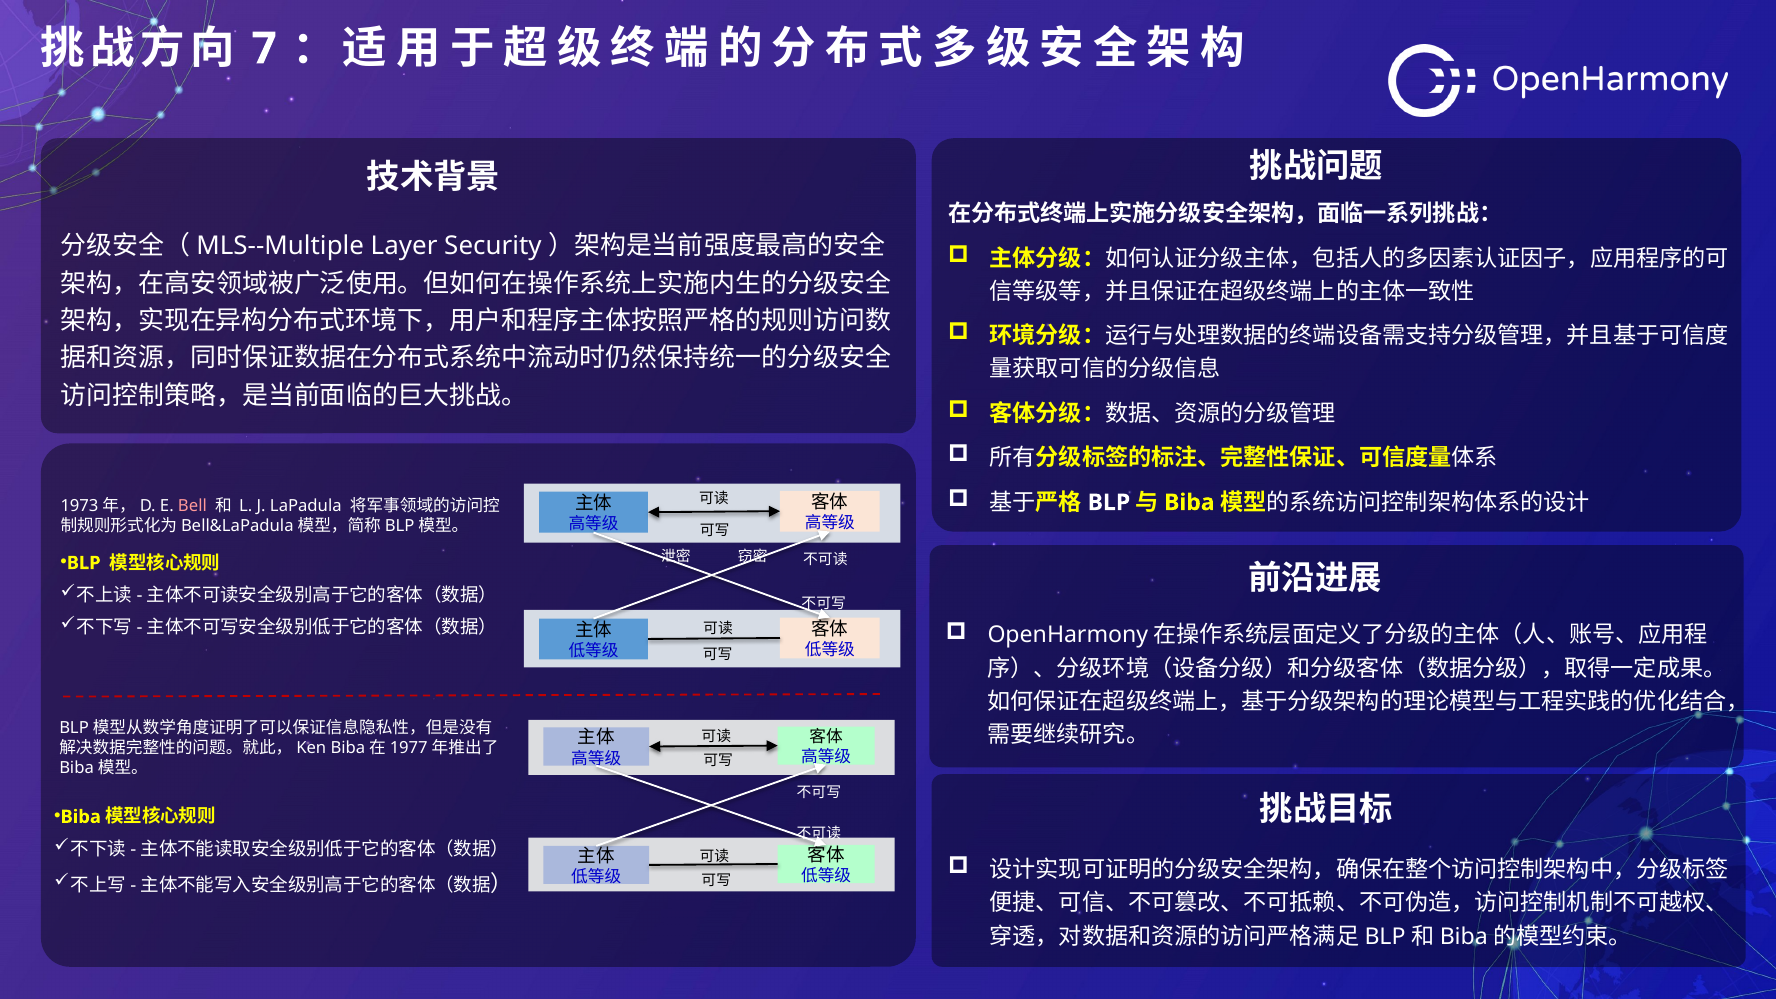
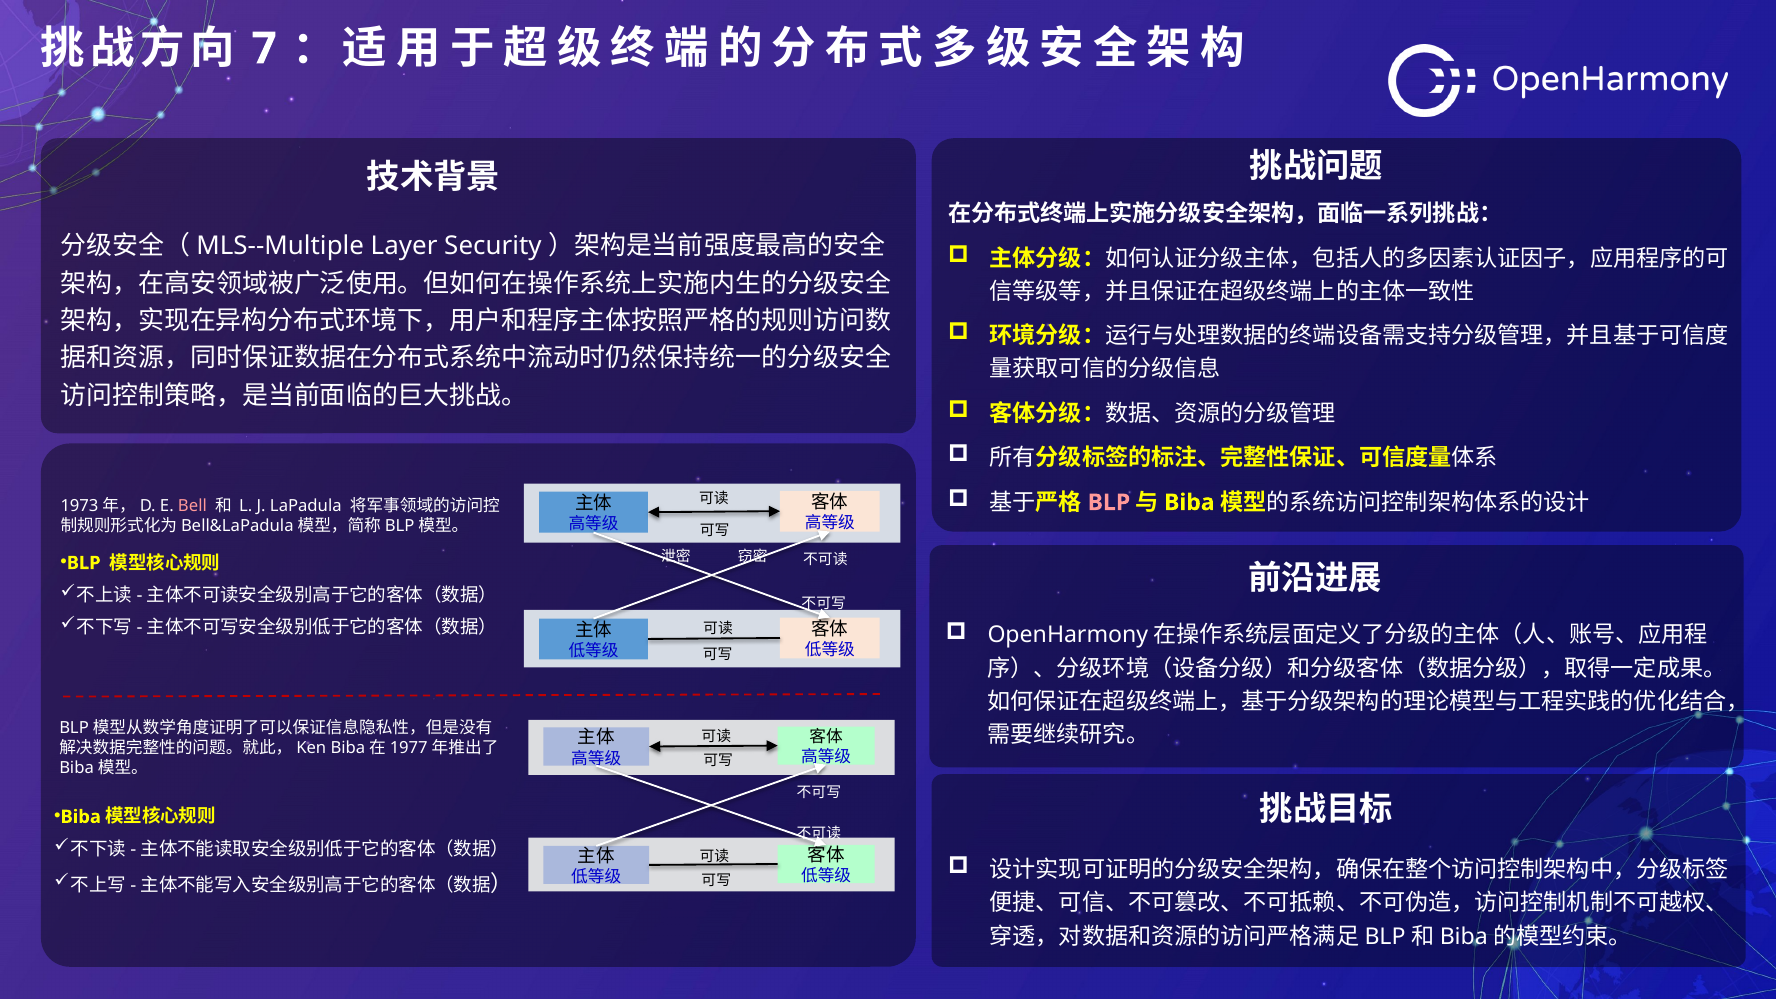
BLP at (1109, 502) colour: white -> pink
